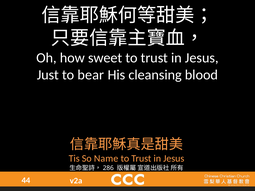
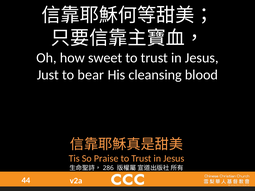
Name: Name -> Praise
